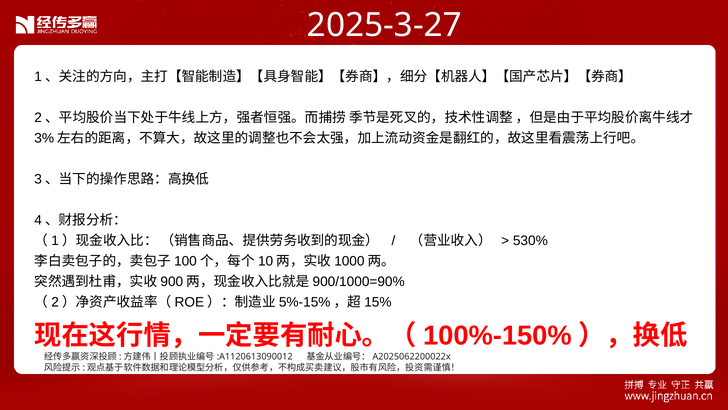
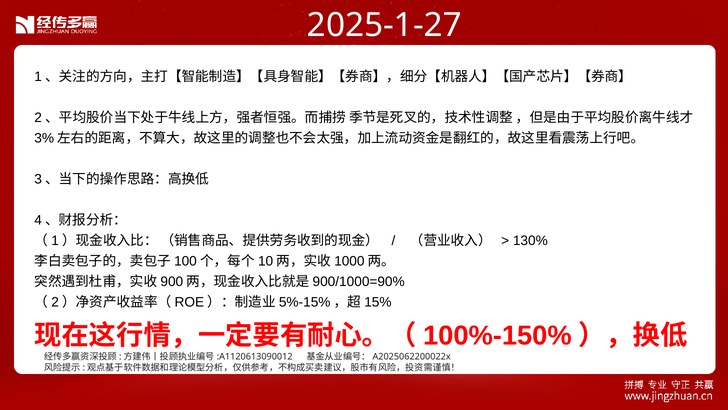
2025-3-27: 2025-3-27 -> 2025-1-27
530%: 530% -> 130%
